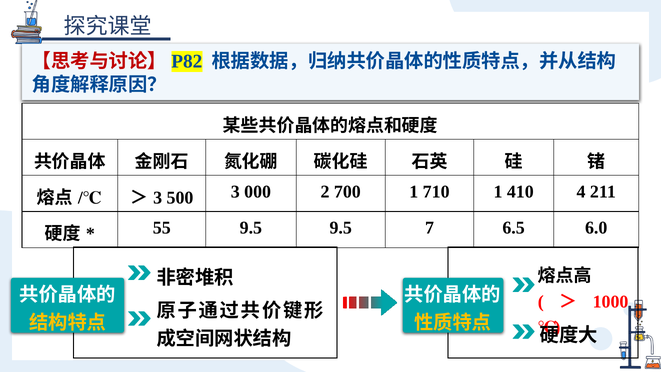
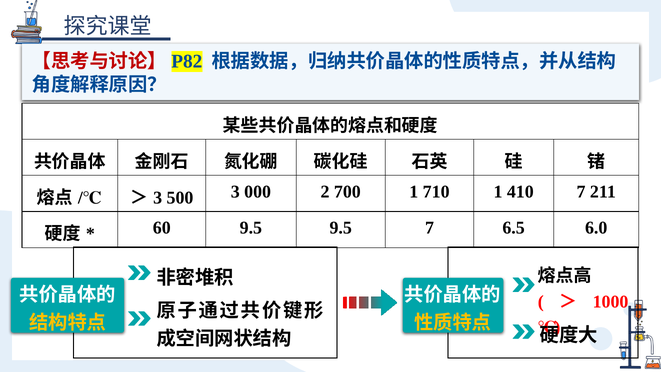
410 4: 4 -> 7
55: 55 -> 60
